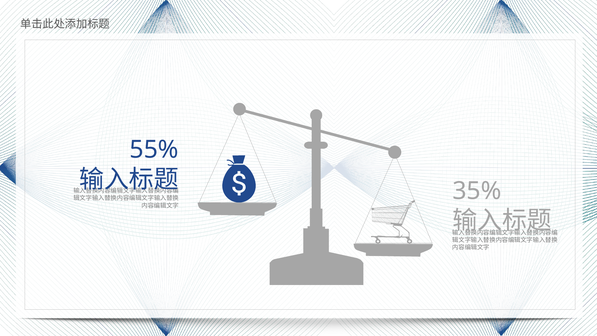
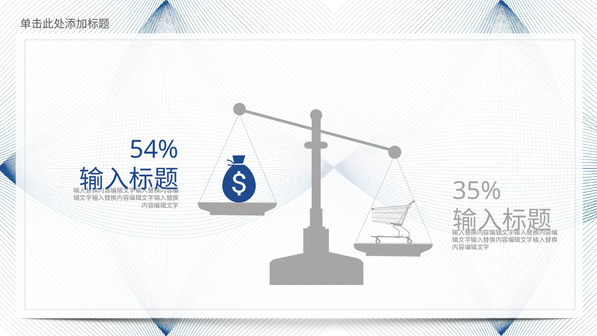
55%: 55% -> 54%
